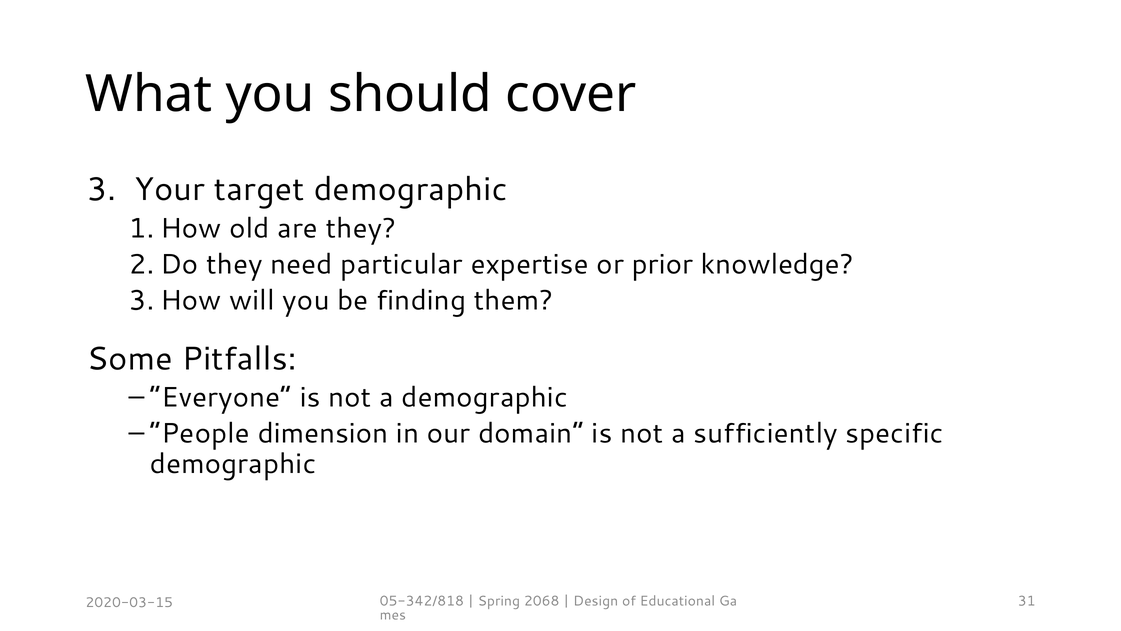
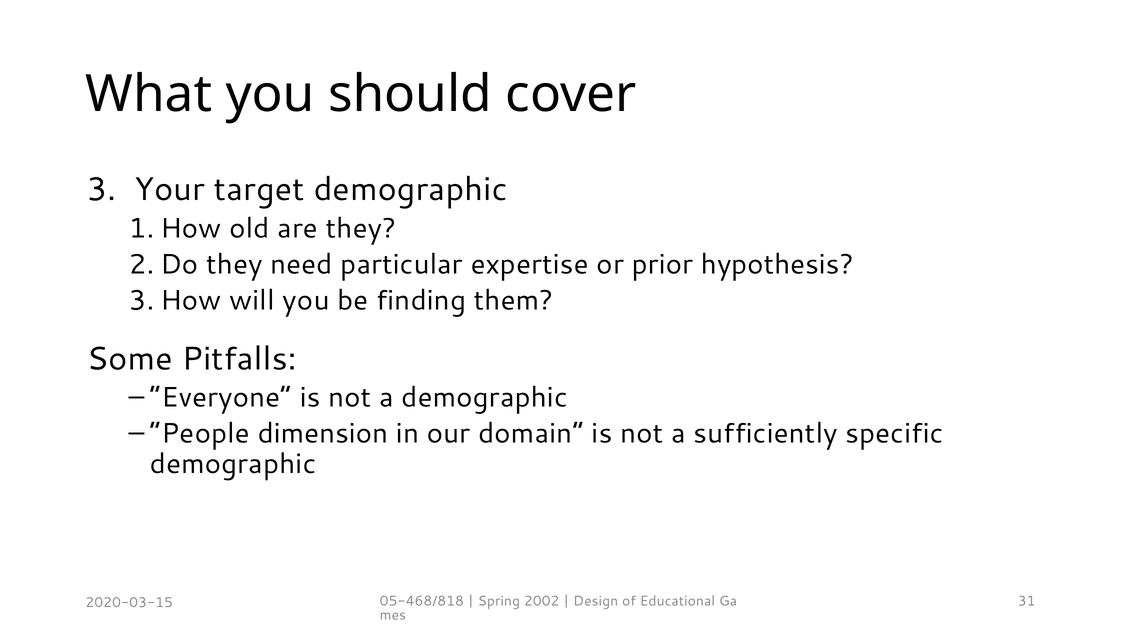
knowledge: knowledge -> hypothesis
05-342/818: 05-342/818 -> 05-468/818
2068: 2068 -> 2002
